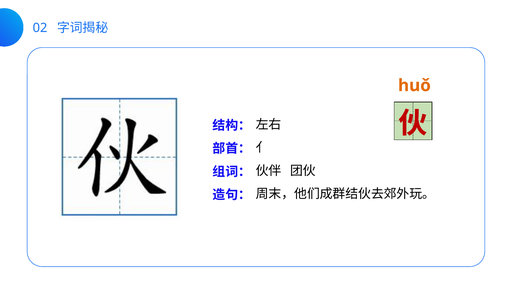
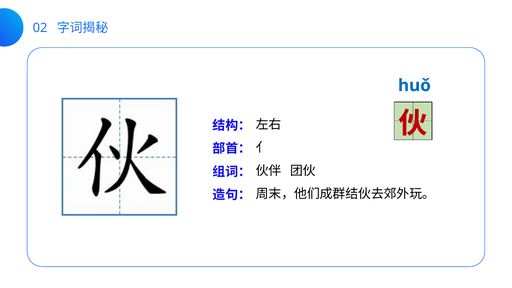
huǒ colour: orange -> blue
